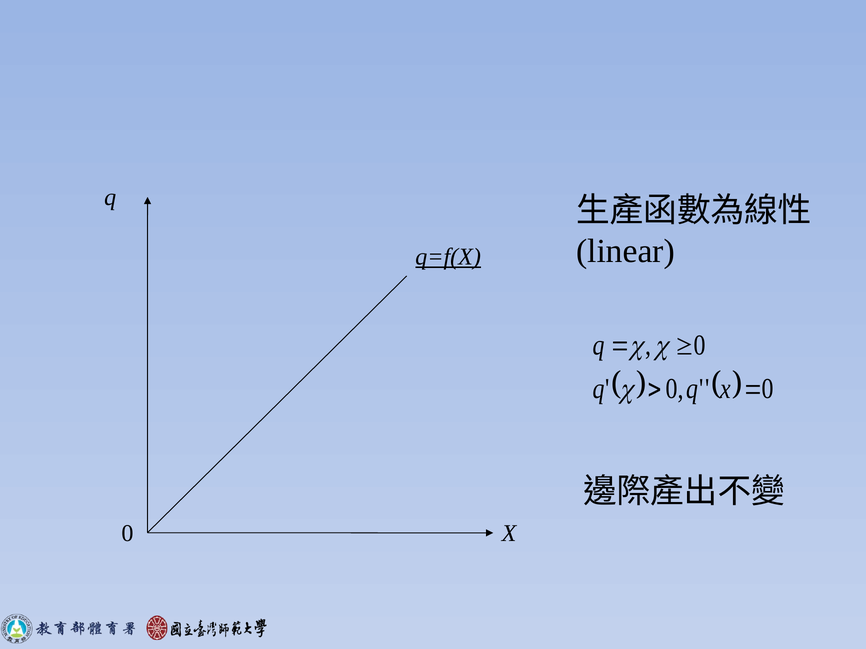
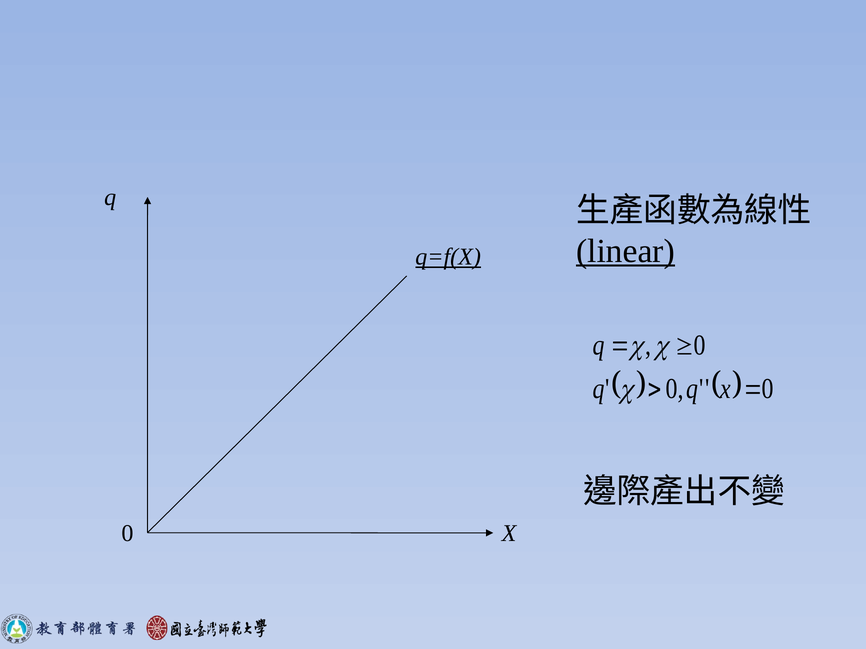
linear underline: none -> present
